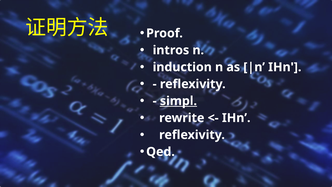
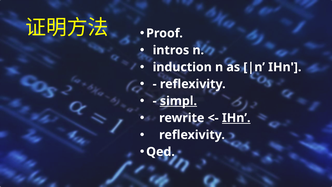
IHn at (236, 118) underline: none -> present
